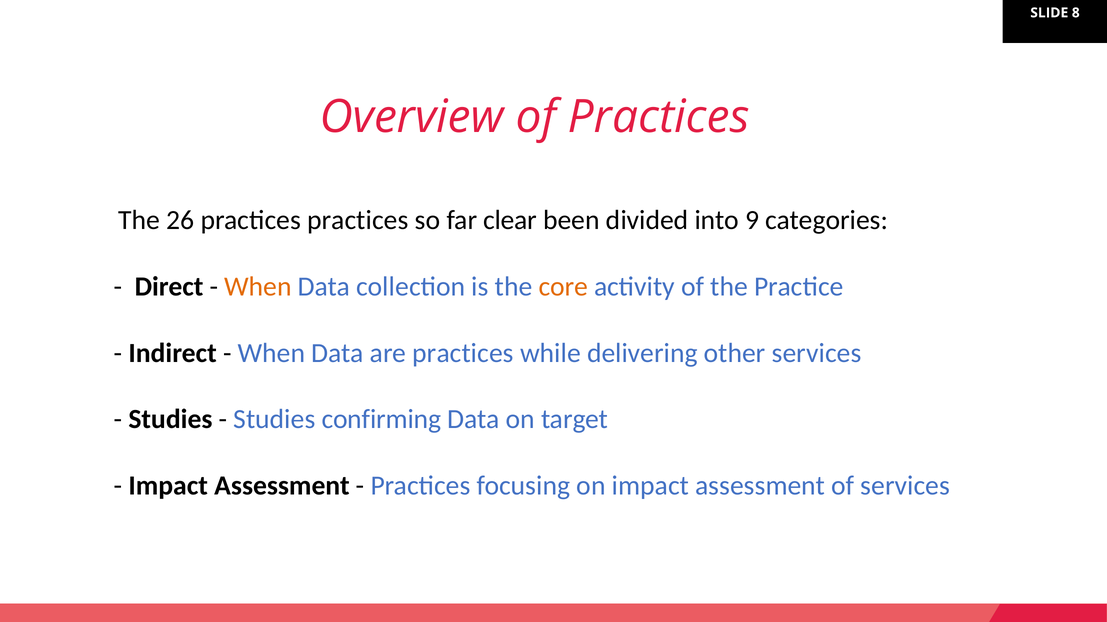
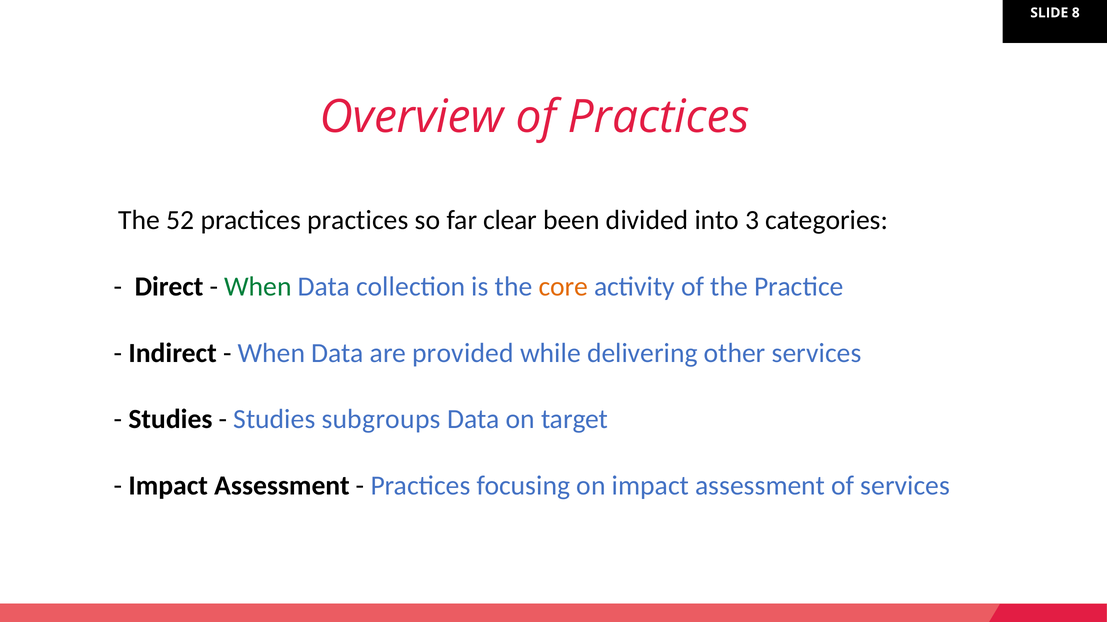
26: 26 -> 52
9: 9 -> 3
When at (258, 287) colour: orange -> green
are practices: practices -> provided
confirming: confirming -> subgroups
